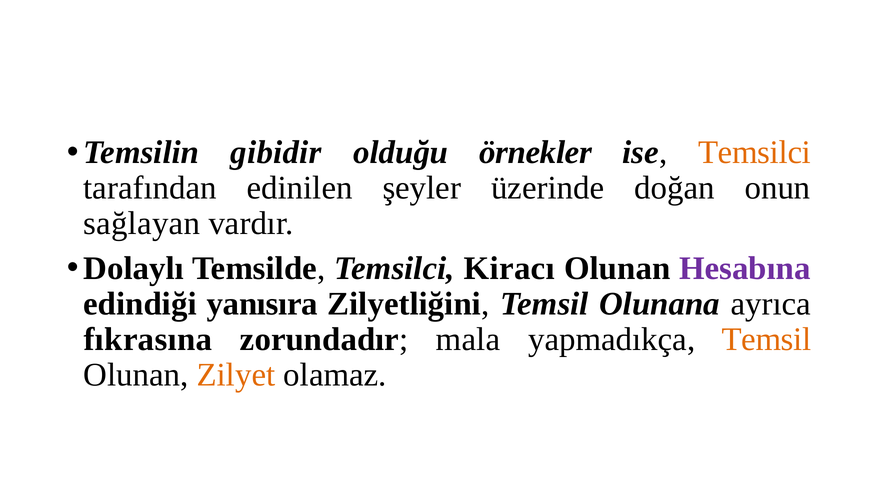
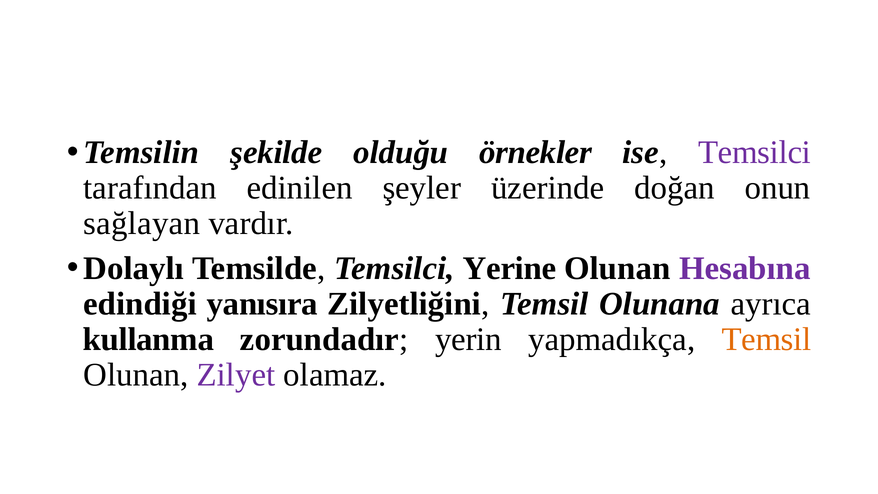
gibidir: gibidir -> şekilde
Temsilci at (755, 152) colour: orange -> purple
Kiracı: Kiracı -> Yerine
fıkrasına: fıkrasına -> kullanma
mala: mala -> yerin
Zilyet colour: orange -> purple
